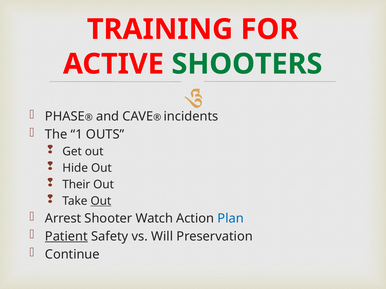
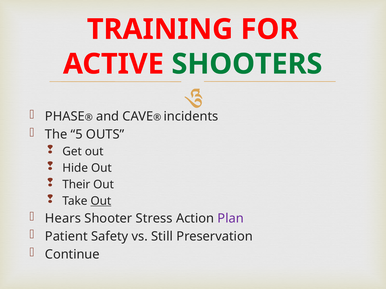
1: 1 -> 5
Arrest: Arrest -> Hears
Watch: Watch -> Stress
Plan colour: blue -> purple
Patient underline: present -> none
Will: Will -> Still
